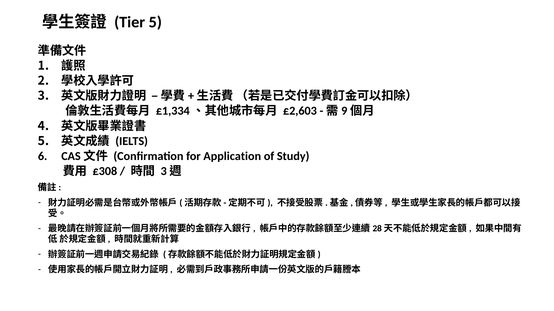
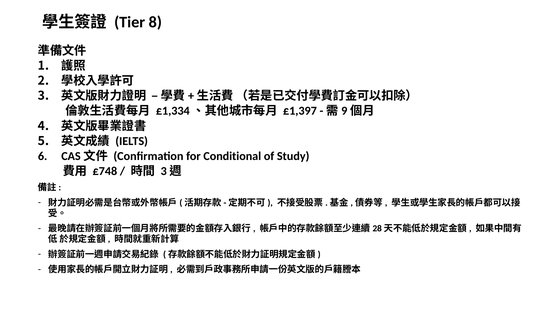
Tier 5: 5 -> 8
£2,603: £2,603 -> £1,397
Application: Application -> Conditional
£308: £308 -> £748
